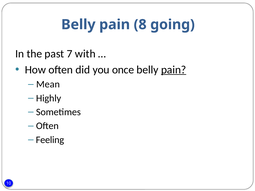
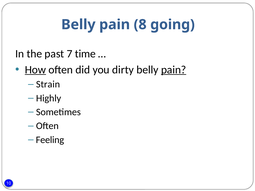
with: with -> time
How underline: none -> present
once: once -> dirty
Mean: Mean -> Strain
